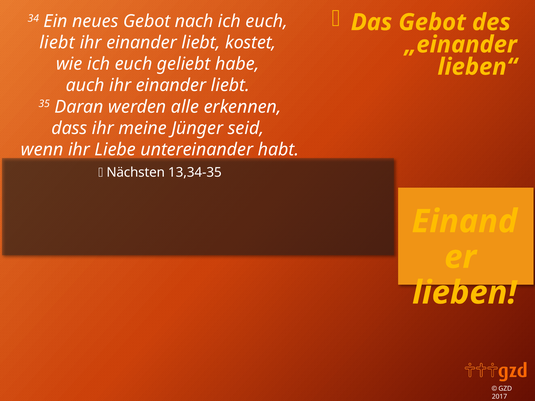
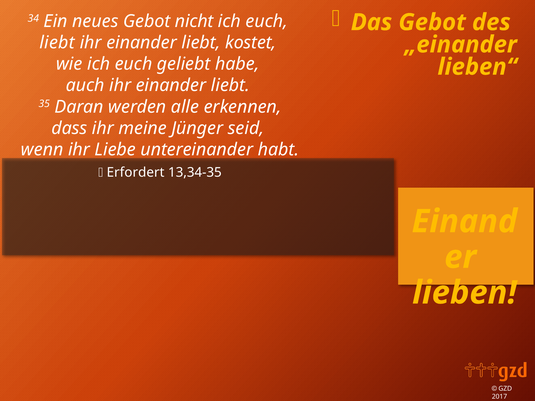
nach: nach -> nicht
Nächsten: Nächsten -> Erfordert
